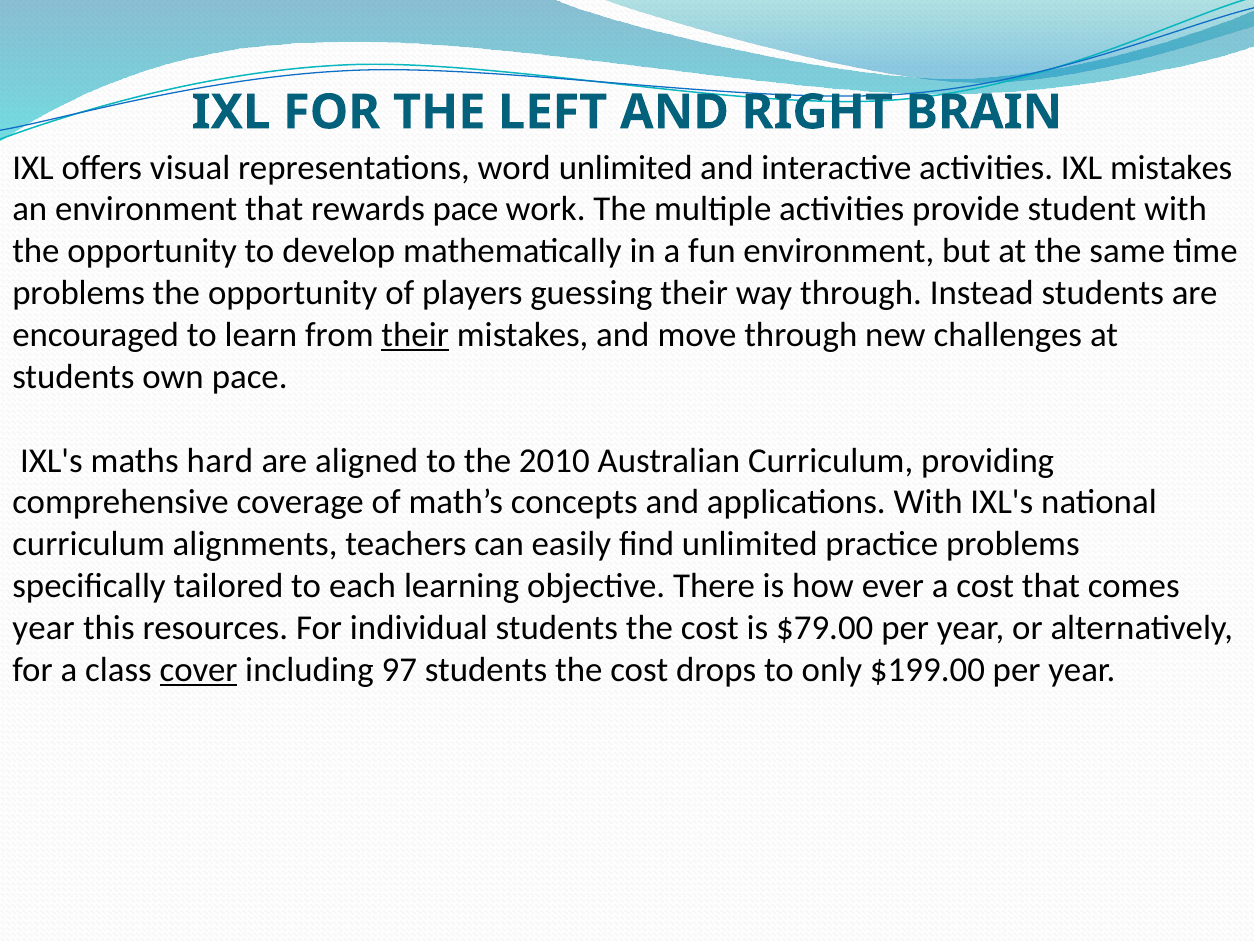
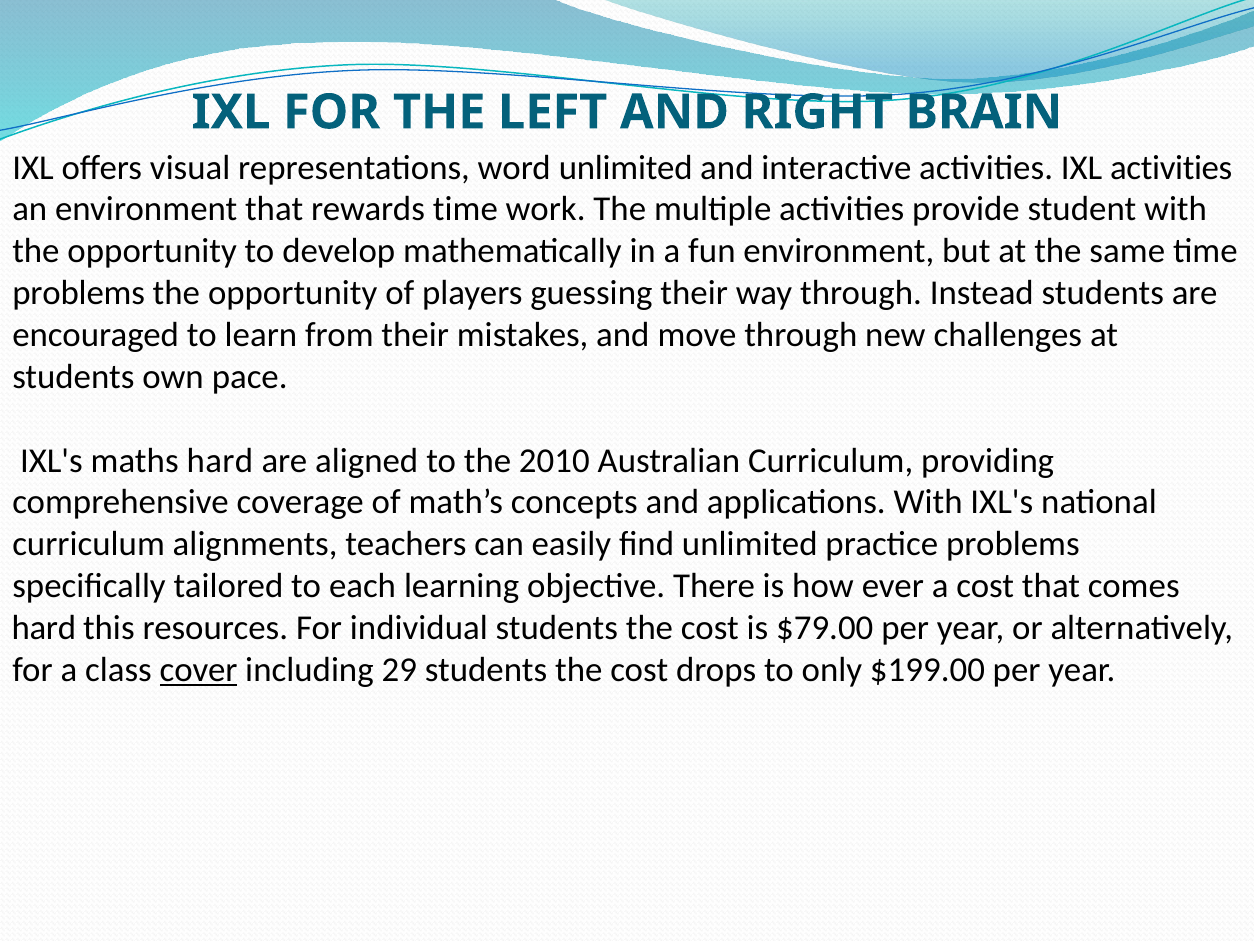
IXL mistakes: mistakes -> activities
rewards pace: pace -> time
their at (415, 335) underline: present -> none
year at (44, 628): year -> hard
97: 97 -> 29
